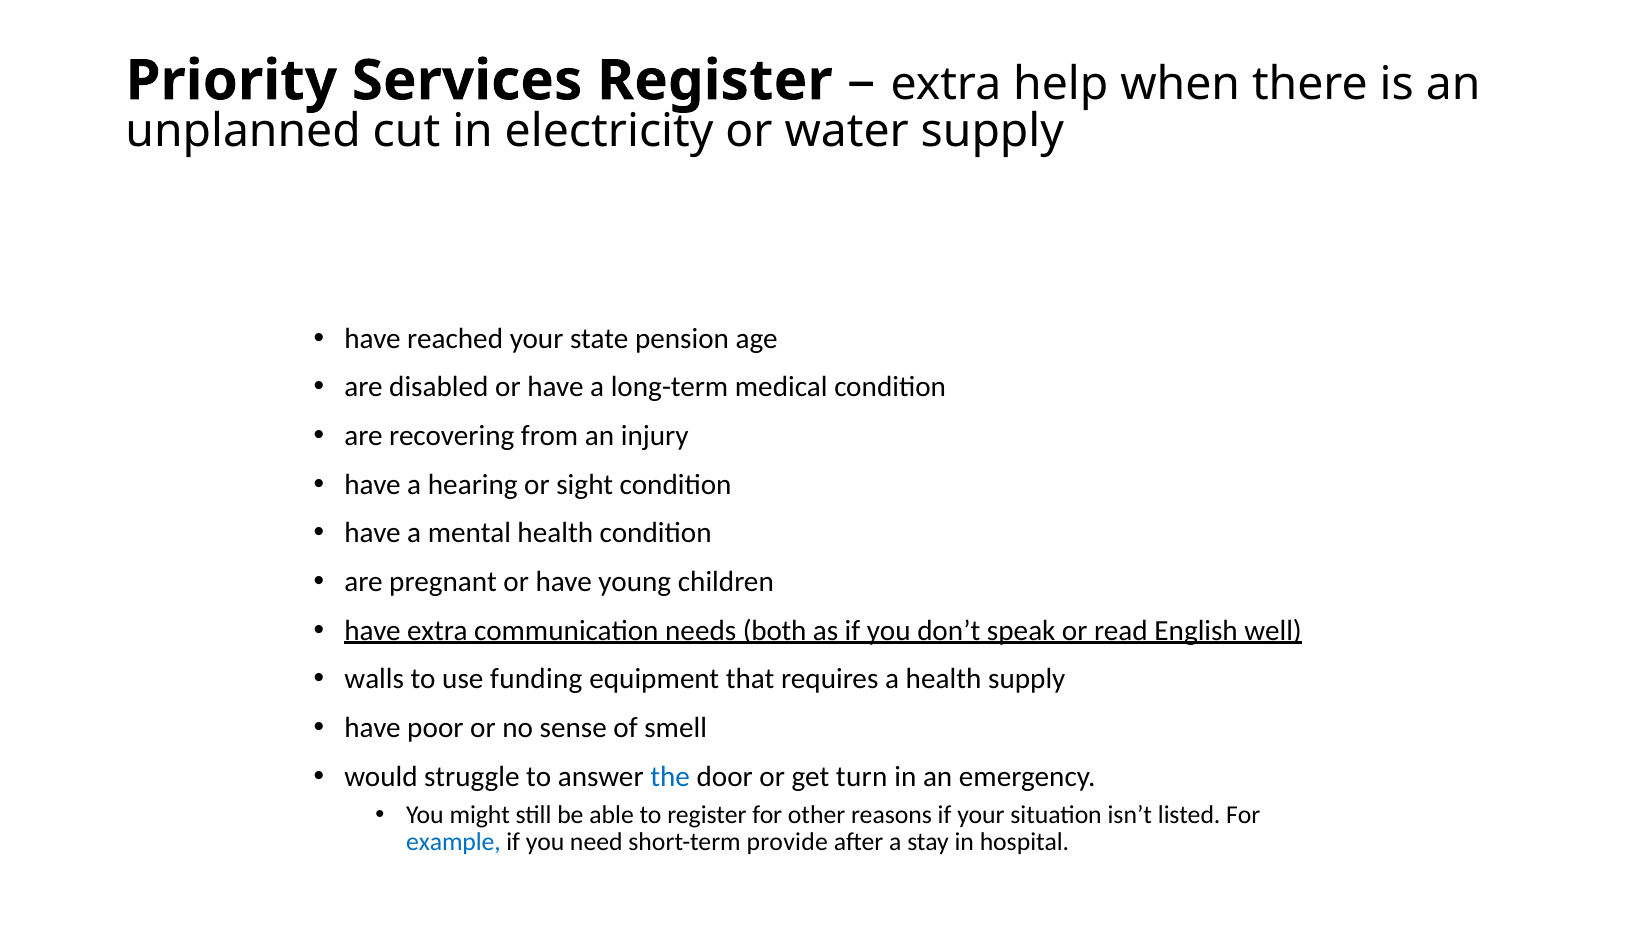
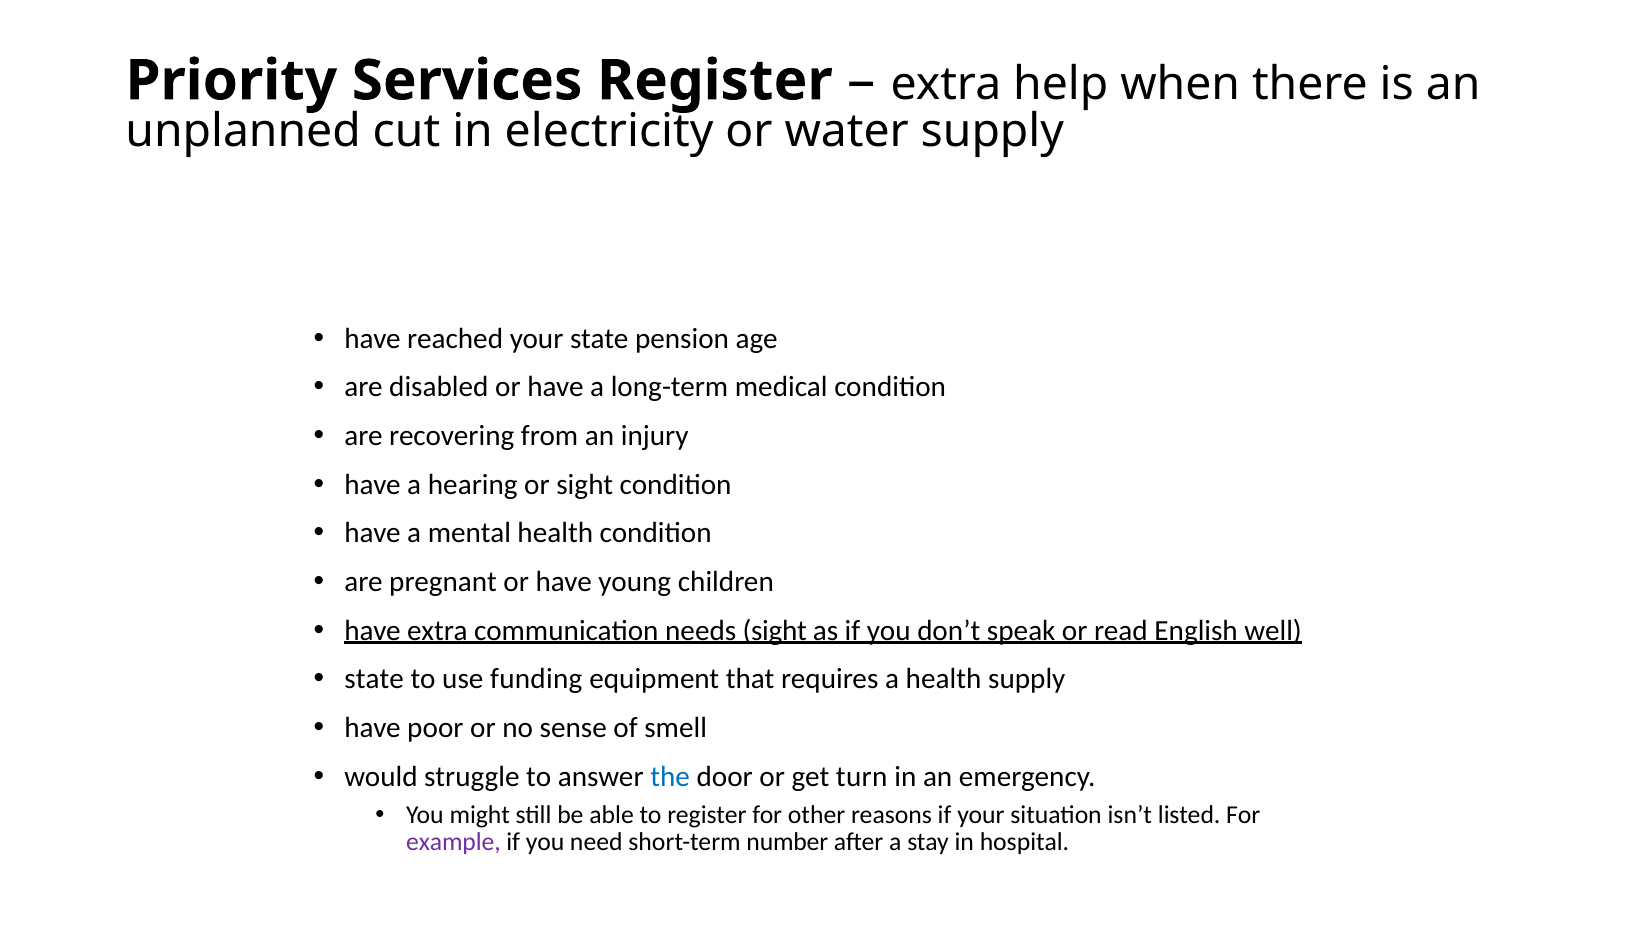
needs both: both -> sight
walls at (374, 679): walls -> state
example colour: blue -> purple
provide: provide -> number
